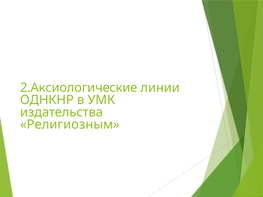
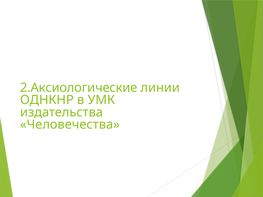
Религиозным: Религиозным -> Человечества
